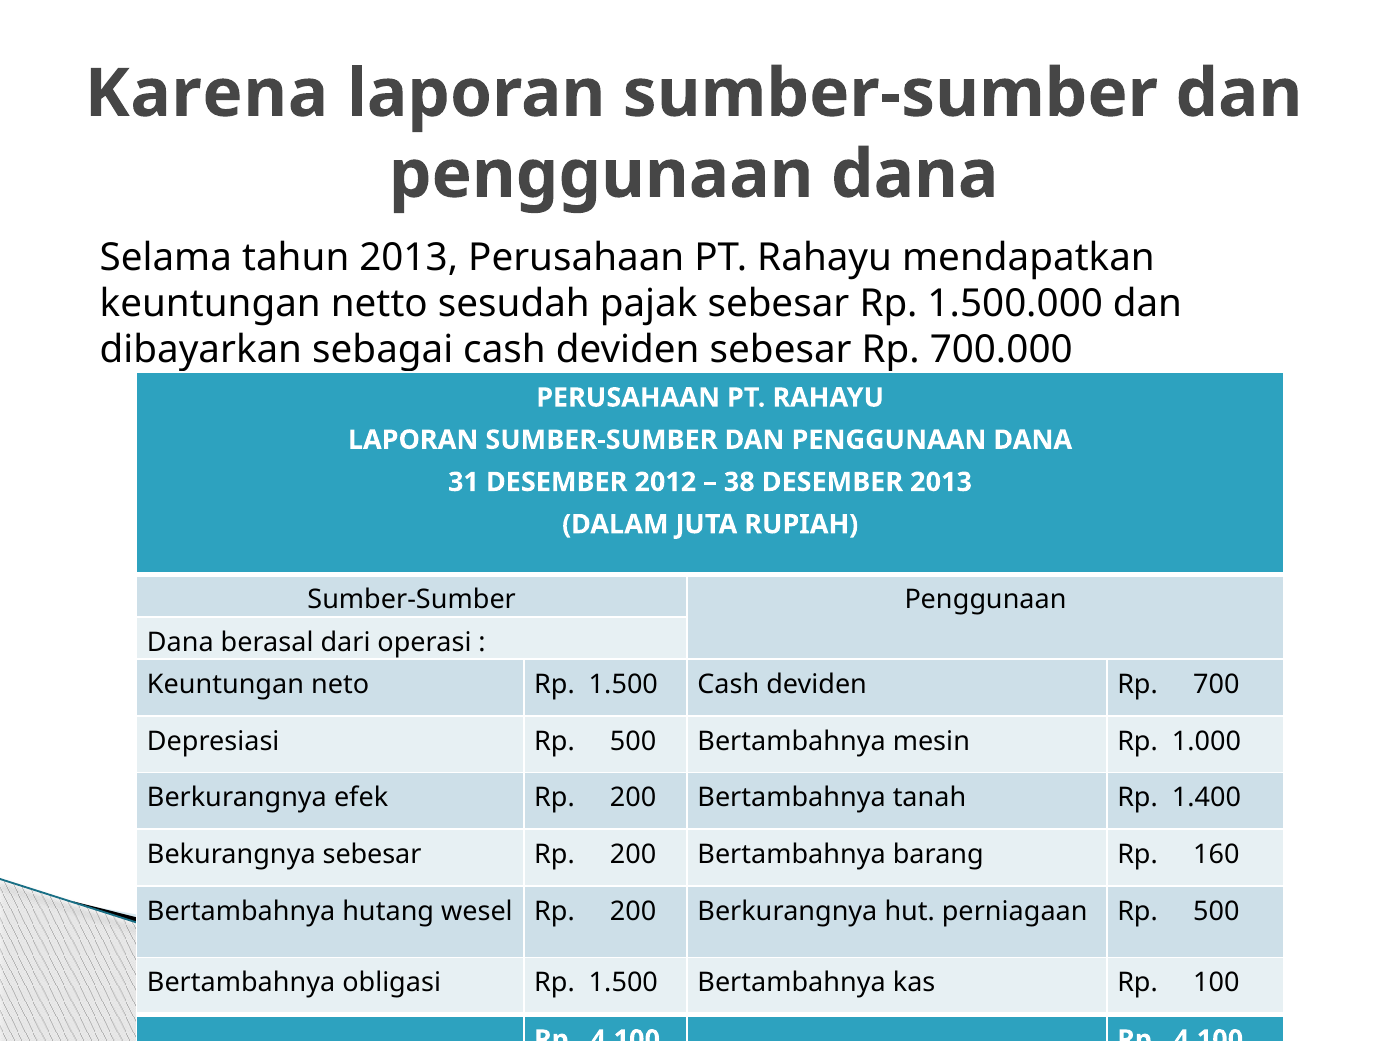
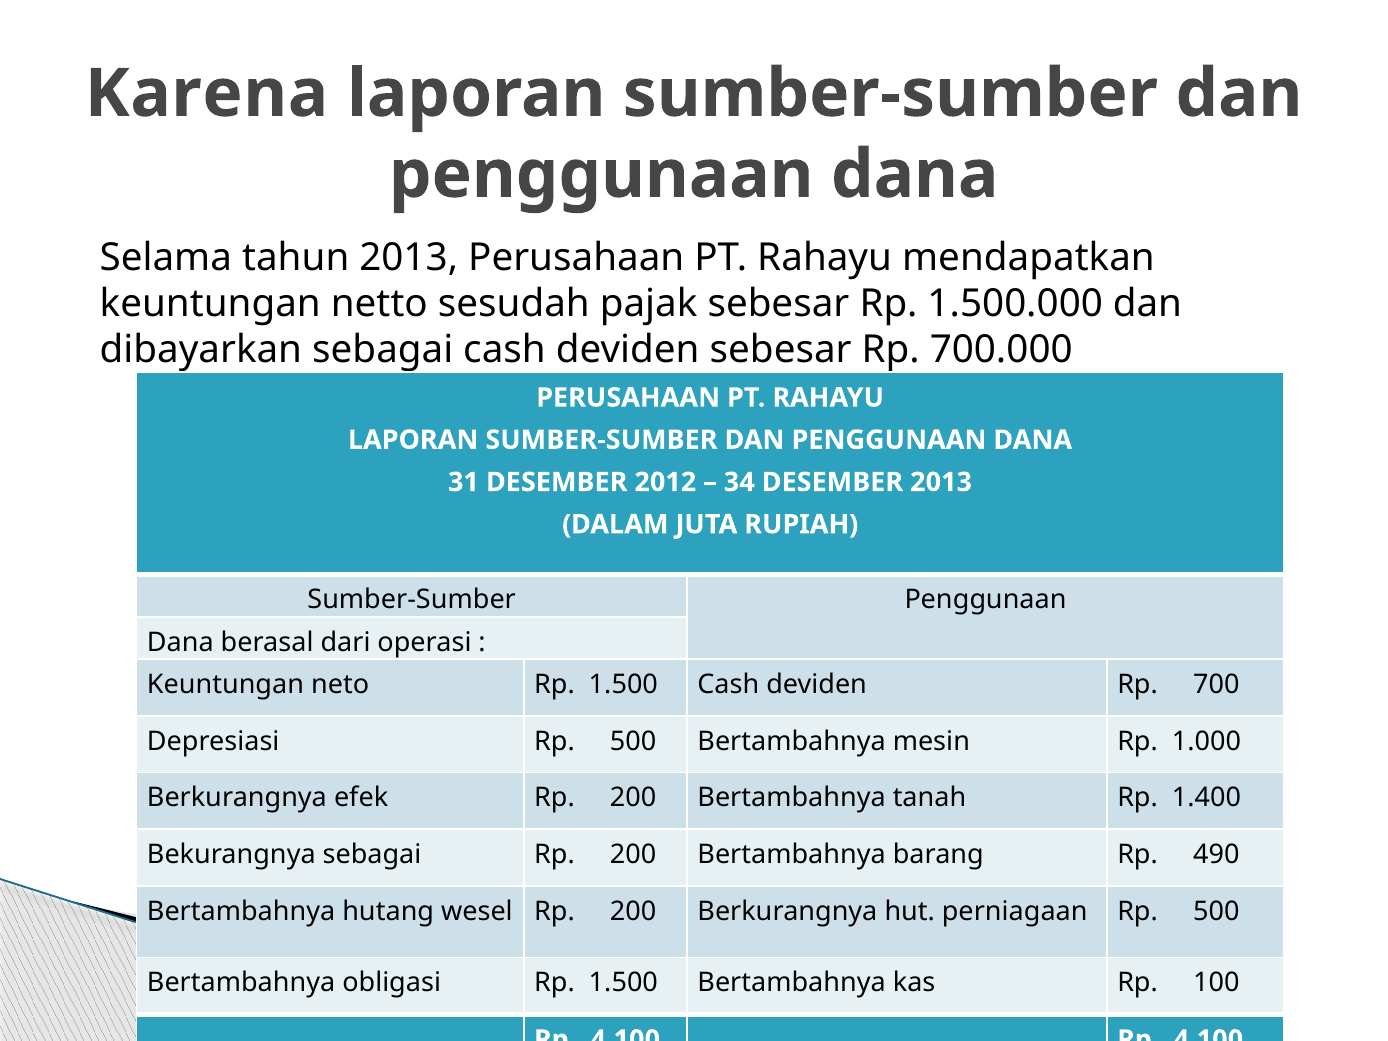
38: 38 -> 34
Bekurangnya sebesar: sebesar -> sebagai
160: 160 -> 490
